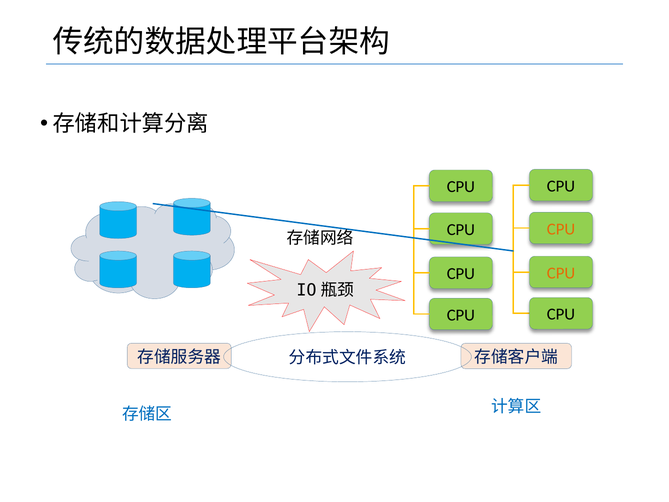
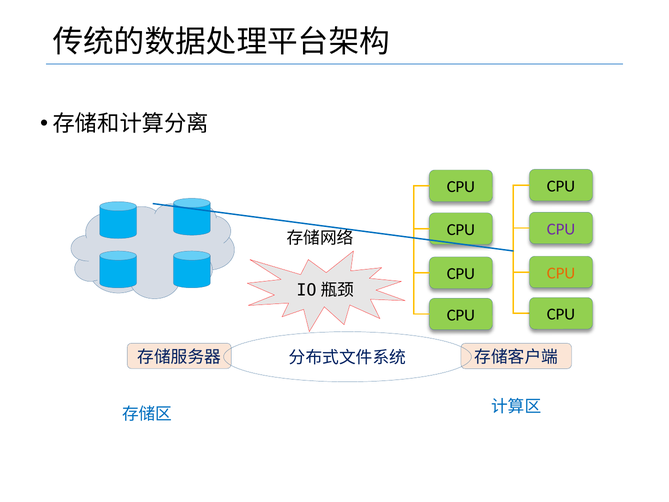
CPU at (561, 229) colour: orange -> purple
